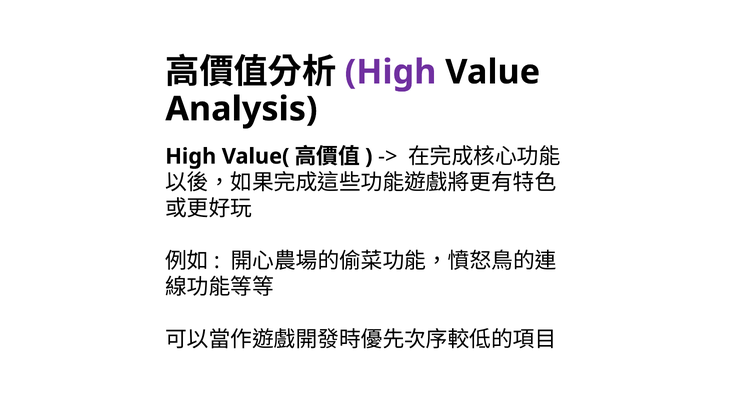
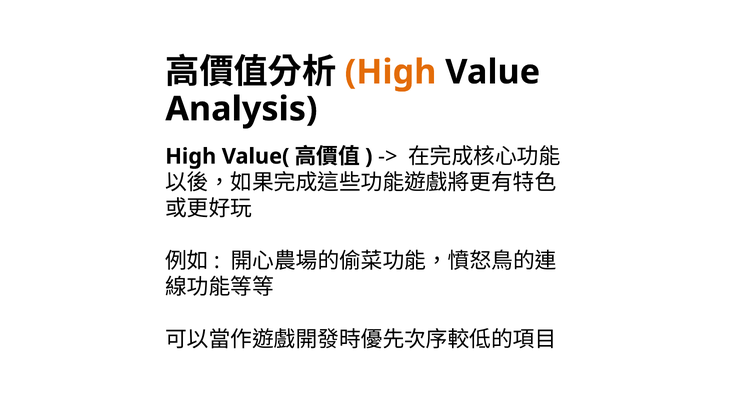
High at (391, 72) colour: purple -> orange
